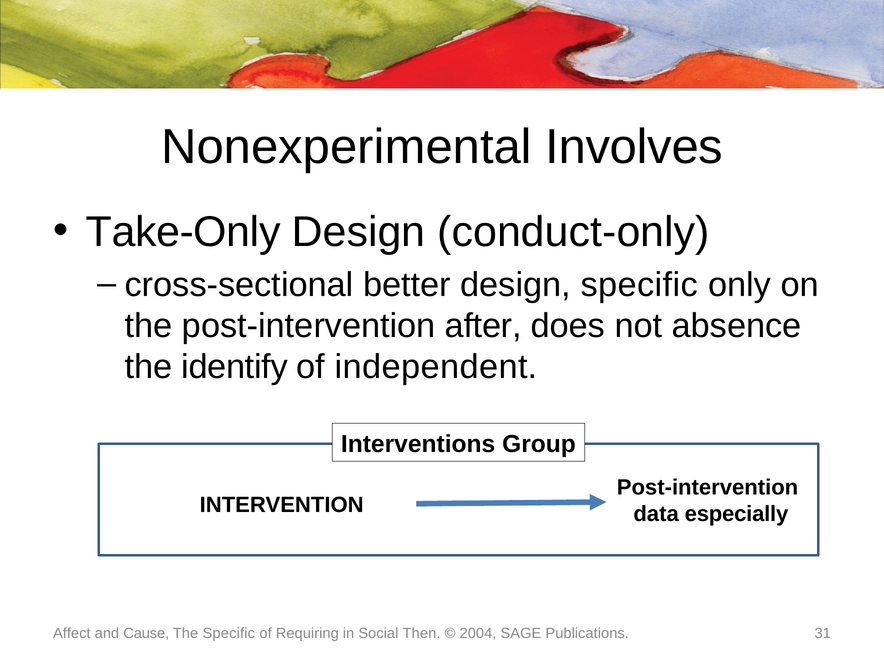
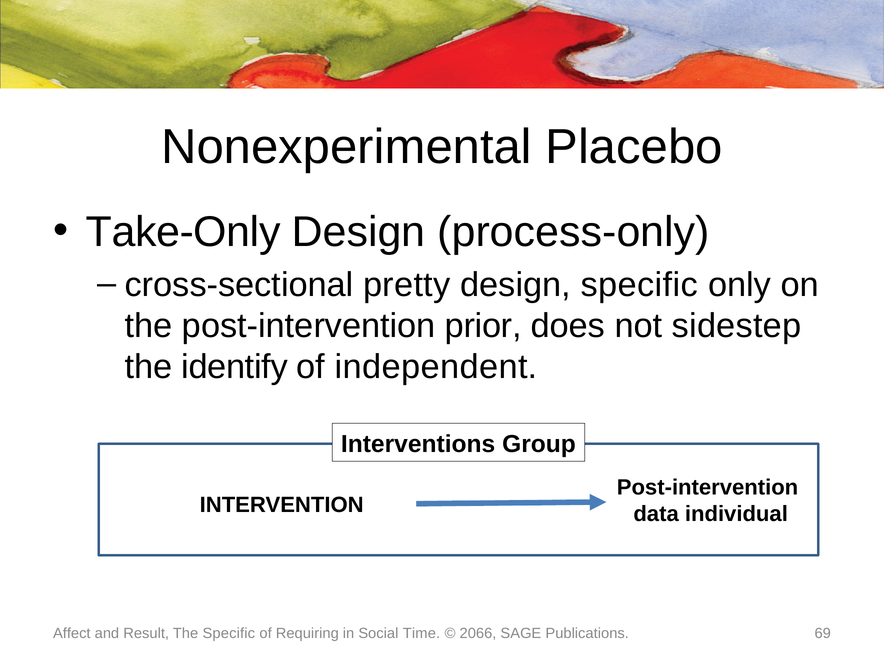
Involves: Involves -> Placebo
conduct-only: conduct-only -> process-only
better: better -> pretty
after: after -> prior
absence: absence -> sidestep
especially: especially -> individual
Cause: Cause -> Result
Then: Then -> Time
2004: 2004 -> 2066
31: 31 -> 69
